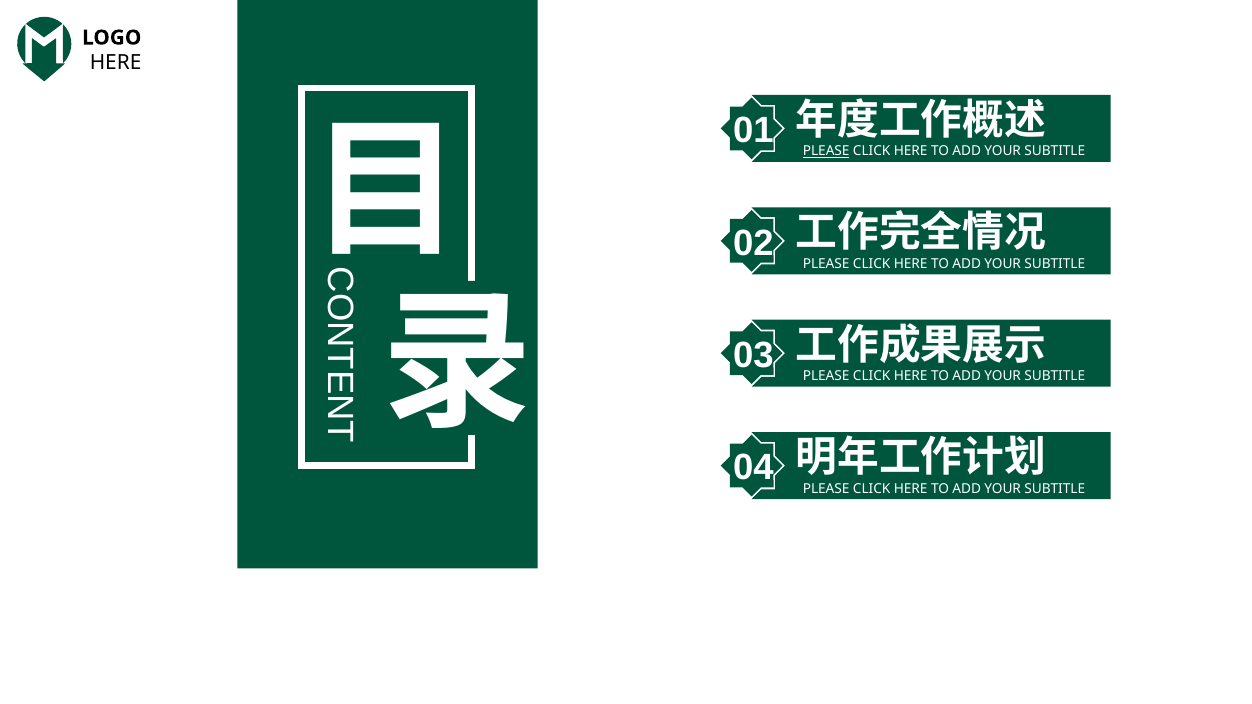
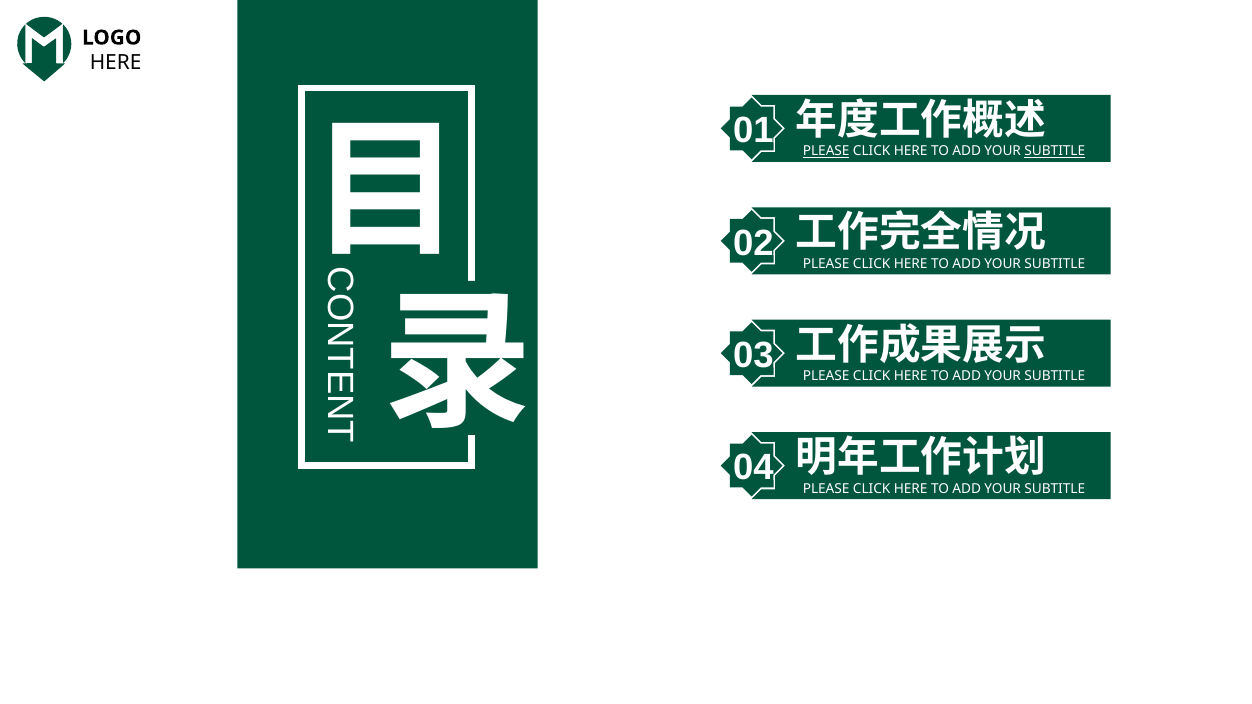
SUBTITLE at (1055, 151) underline: none -> present
